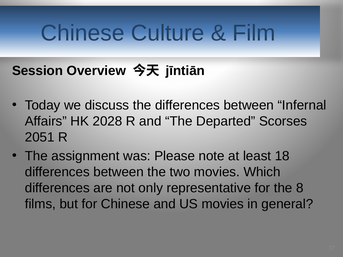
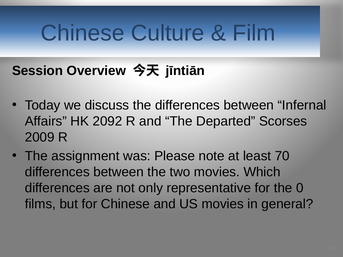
2028: 2028 -> 2092
2051: 2051 -> 2009
18: 18 -> 70
8: 8 -> 0
